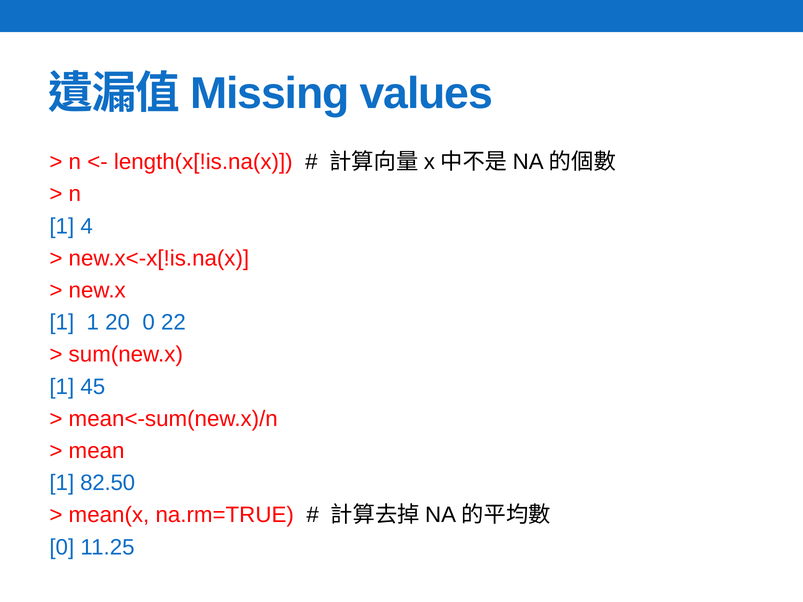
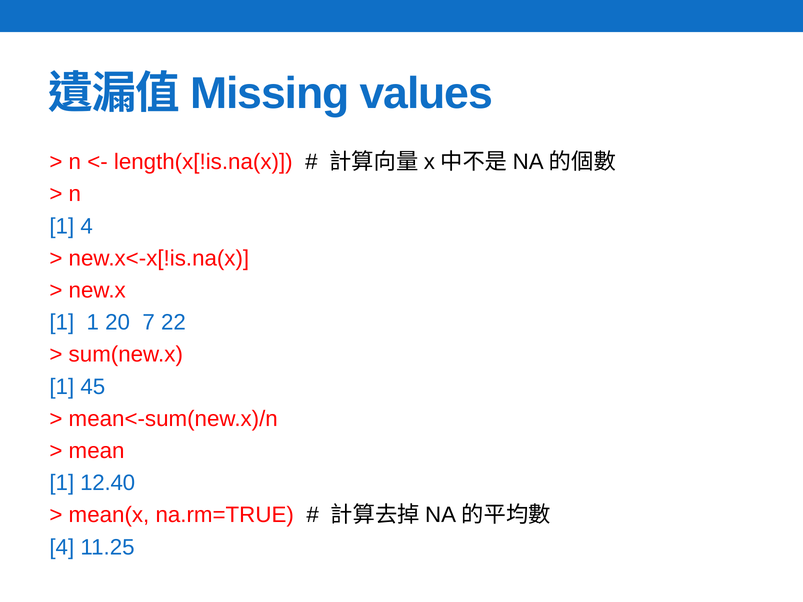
20 0: 0 -> 7
82.50: 82.50 -> 12.40
0 at (62, 547): 0 -> 4
